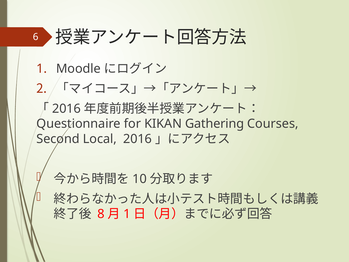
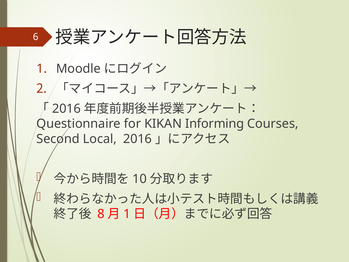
Gathering: Gathering -> Informing
